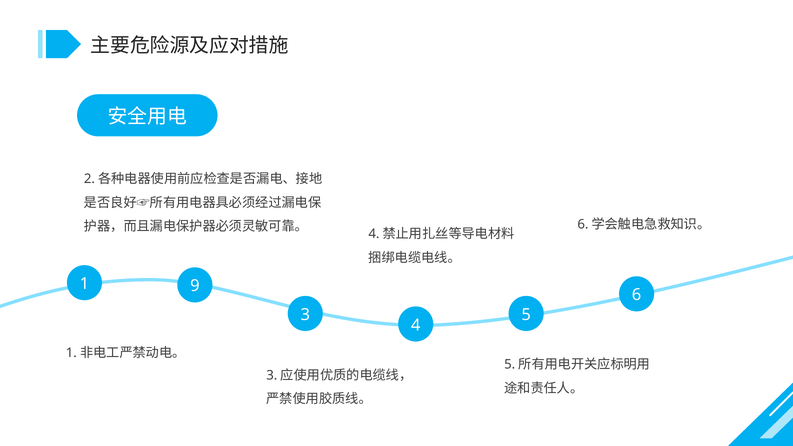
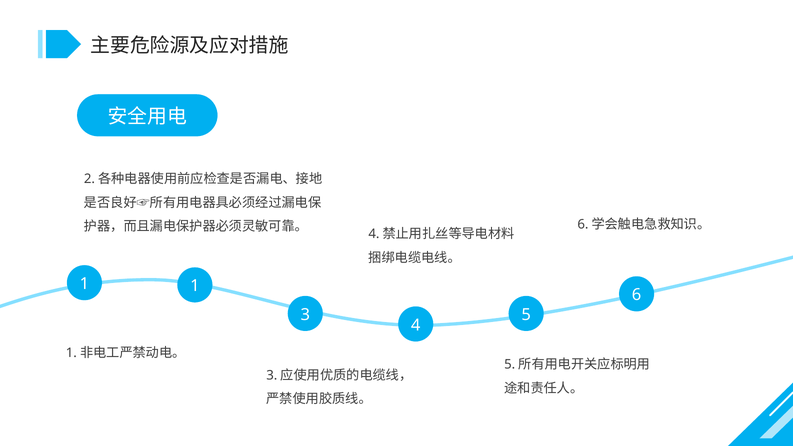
1 9: 9 -> 1
